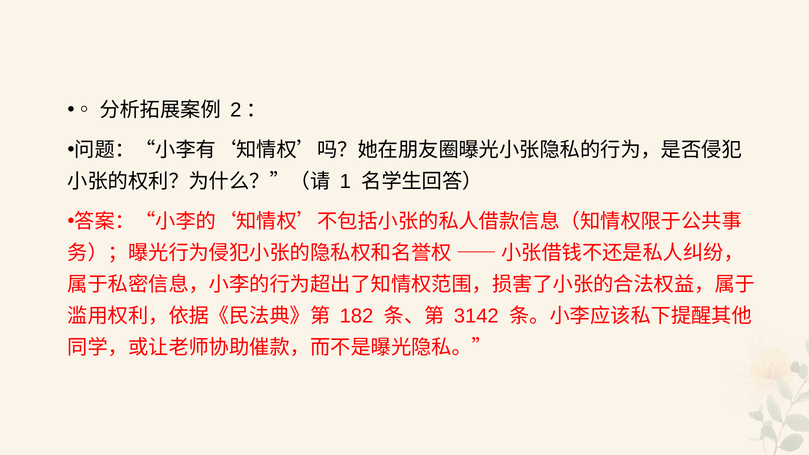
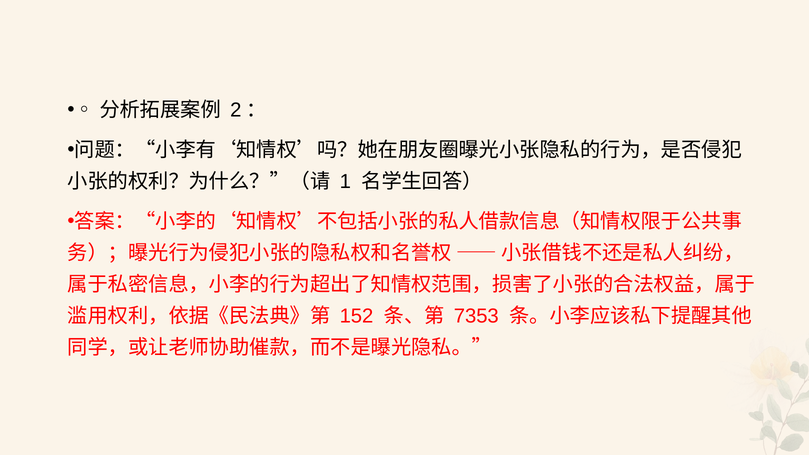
182: 182 -> 152
3142: 3142 -> 7353
